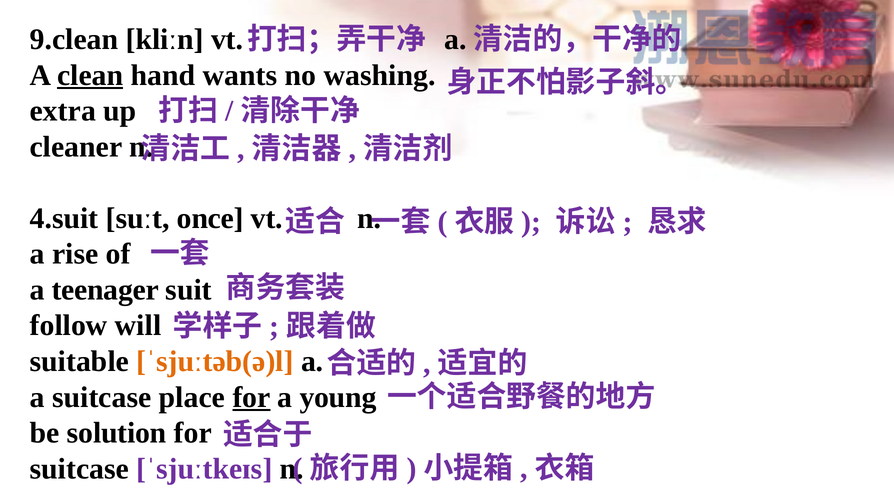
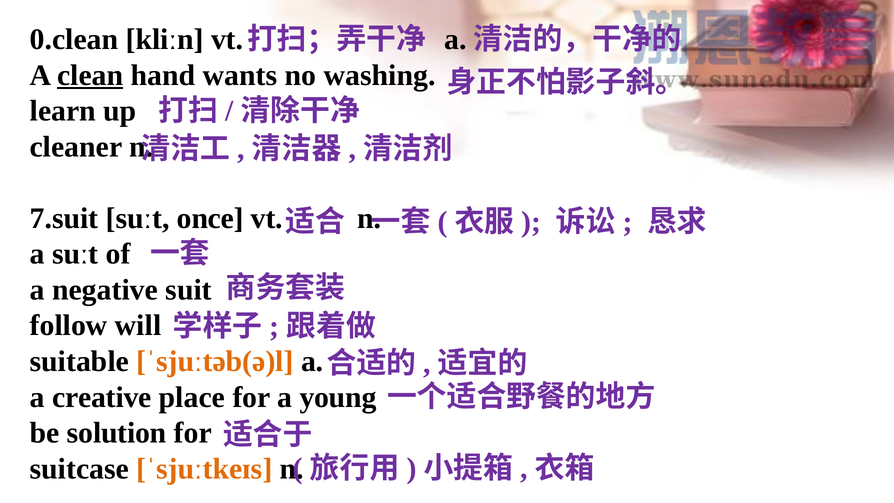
9.clean: 9.clean -> 0.clean
extra: extra -> learn
4.suit: 4.suit -> 7.suit
a rise: rise -> suːt
teenager: teenager -> negative
a suitcase: suitcase -> creative
for at (252, 397) underline: present -> none
ˈsjuːtkeɪs colour: purple -> orange
